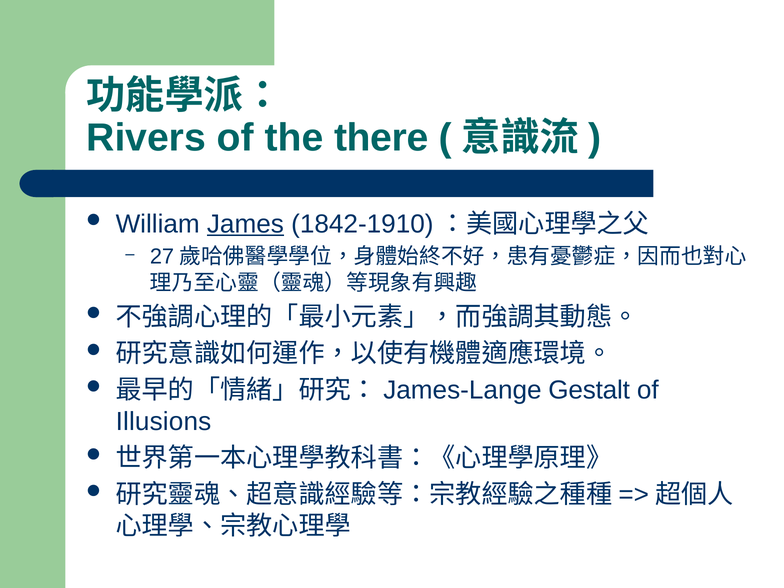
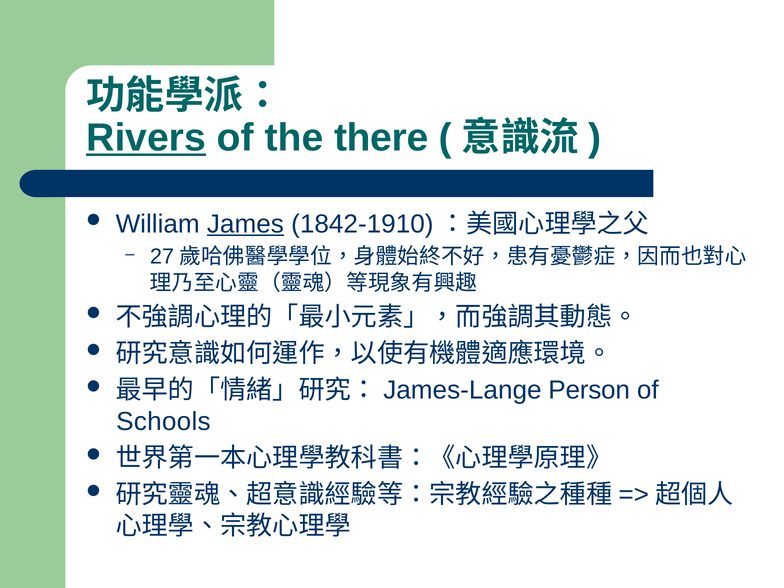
Rivers underline: none -> present
Gestalt: Gestalt -> Person
Illusions: Illusions -> Schools
